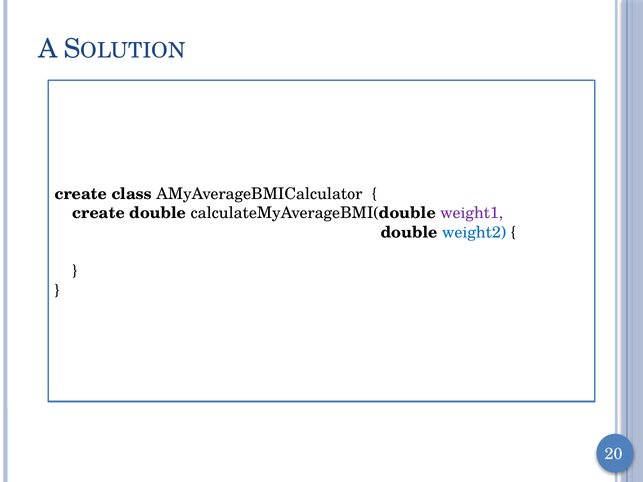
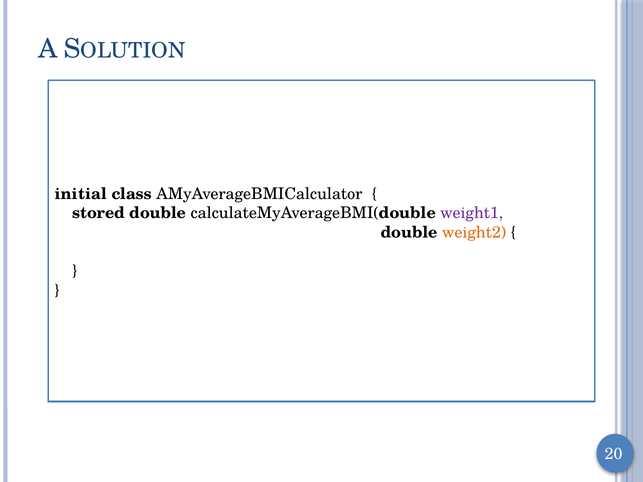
create at (81, 194): create -> initial
create at (99, 213): create -> stored
weight2 colour: blue -> orange
